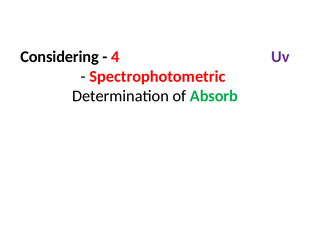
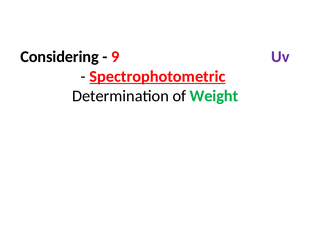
4: 4 -> 9
Spectrophotometric underline: none -> present
Absorb: Absorb -> Weight
